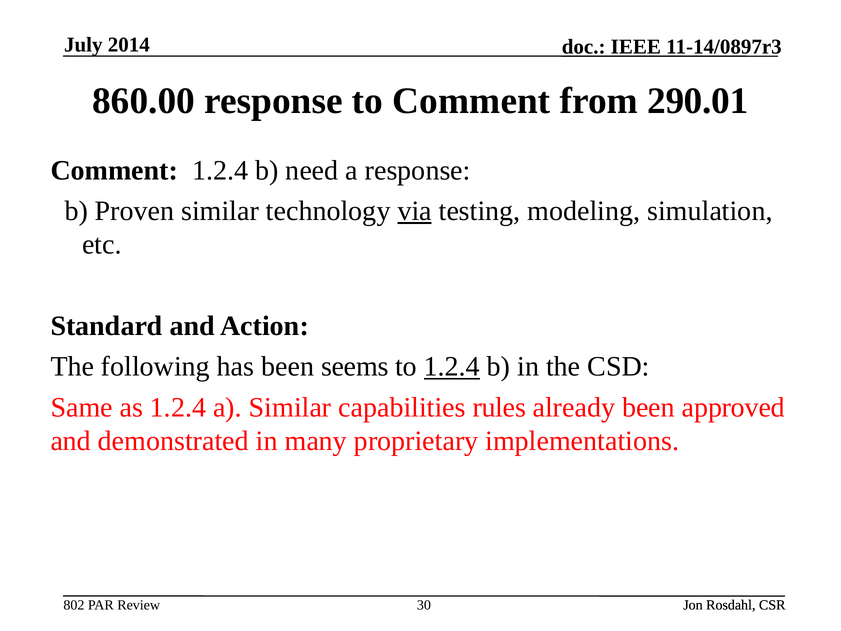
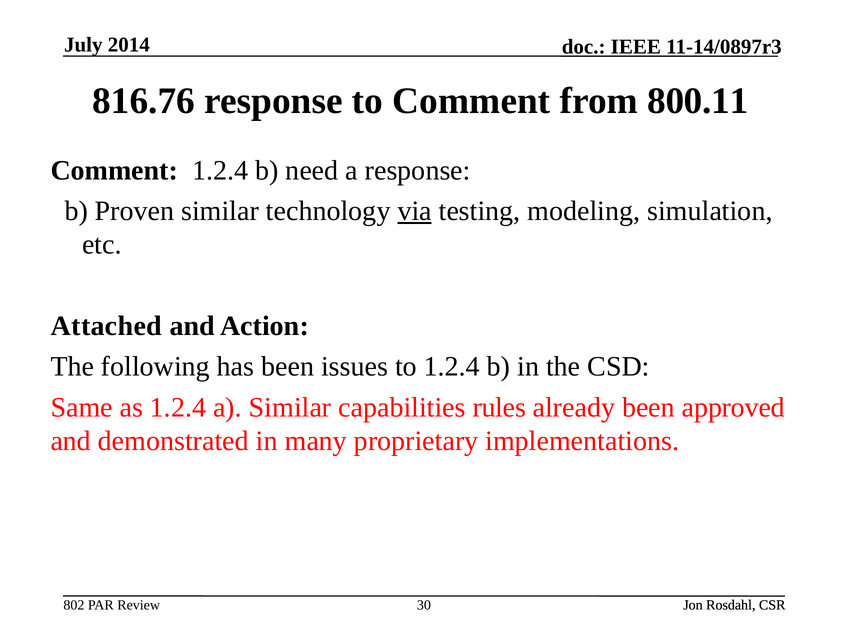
860.00: 860.00 -> 816.76
290.01: 290.01 -> 800.11
Standard: Standard -> Attached
seems: seems -> issues
1.2.4 at (452, 366) underline: present -> none
